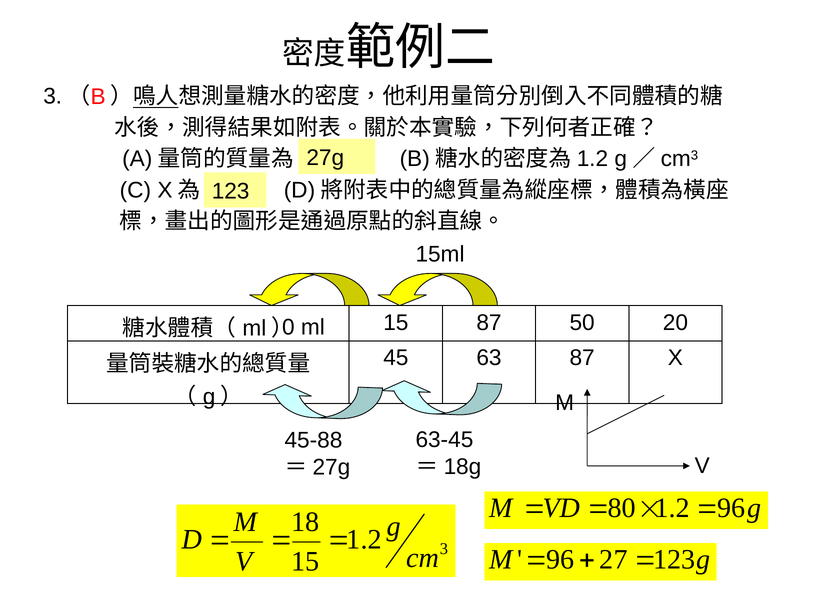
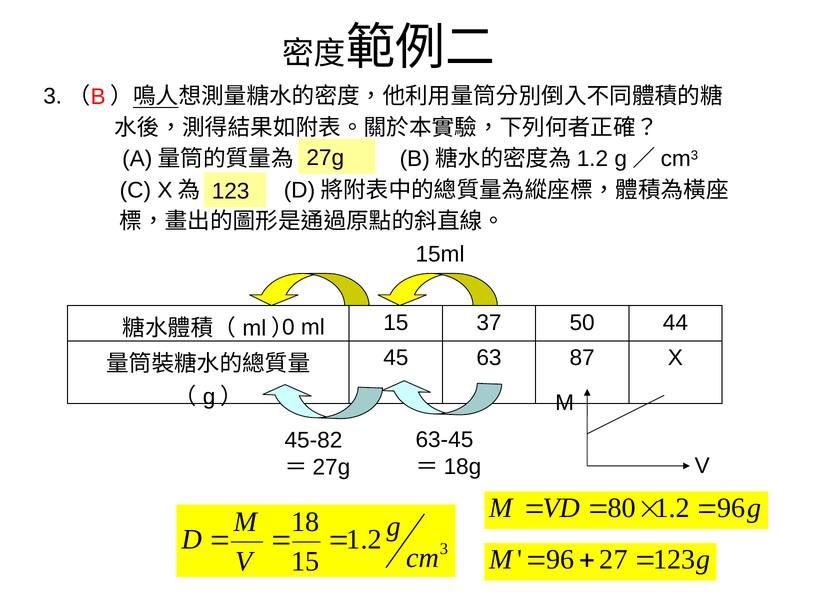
15 87: 87 -> 37
20: 20 -> 44
45-88: 45-88 -> 45-82
